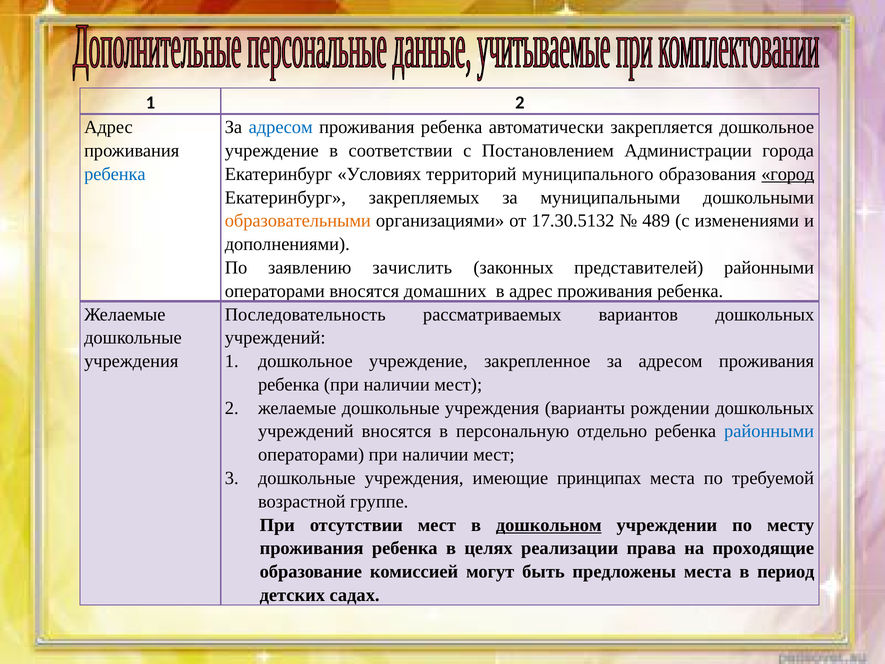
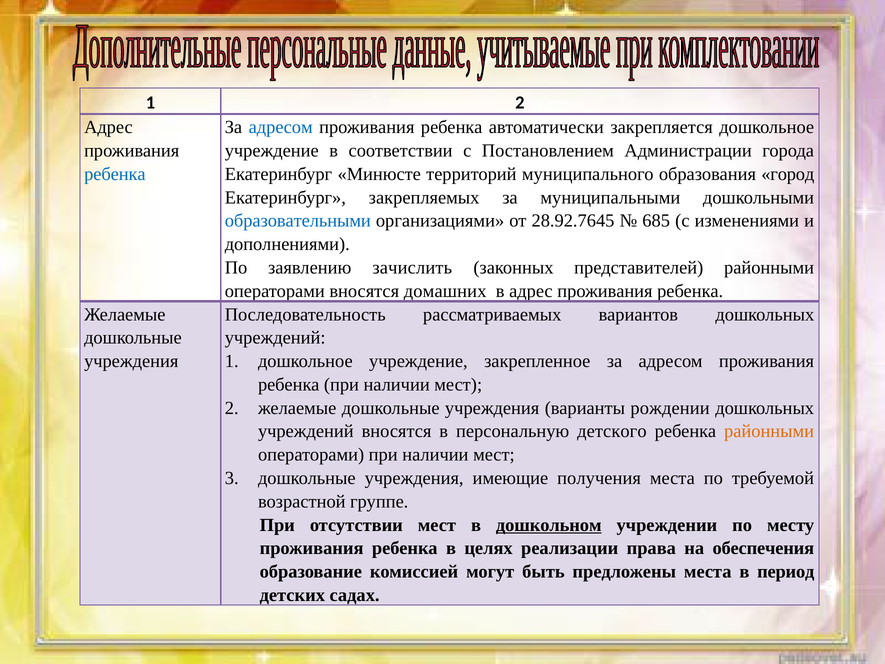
Условиях: Условиях -> Минюсте
город underline: present -> none
образовательными colour: orange -> blue
17.30.5132: 17.30.5132 -> 28.92.7645
489: 489 -> 685
отдельно: отдельно -> детского
районными at (769, 431) colour: blue -> orange
принципах: принципах -> получения
проходящие: проходящие -> обеспечения
